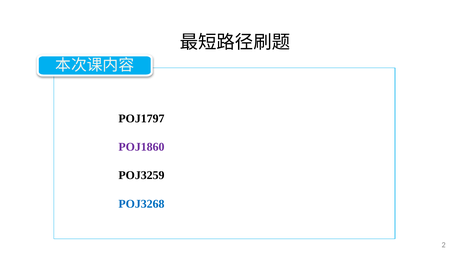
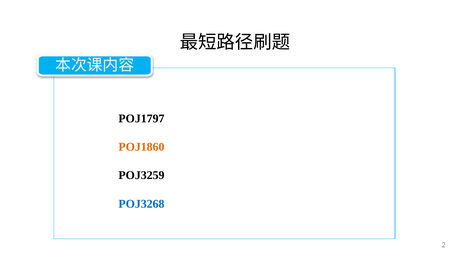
POJ1860 colour: purple -> orange
